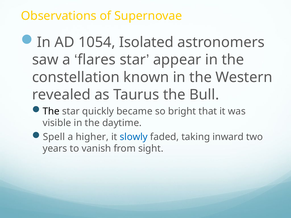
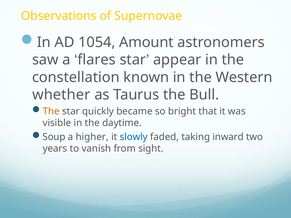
Isolated: Isolated -> Amount
revealed: revealed -> whether
The at (51, 111) colour: black -> orange
Spell: Spell -> Soup
